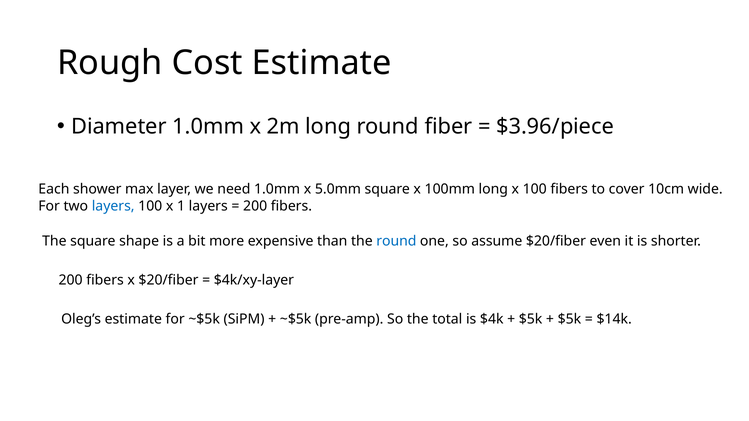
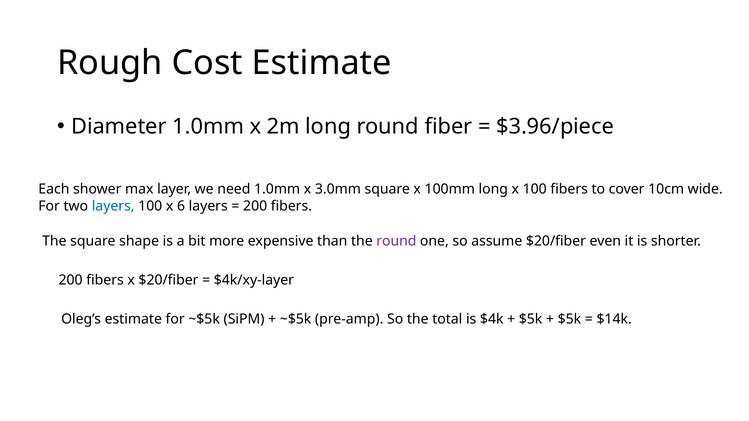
5.0mm: 5.0mm -> 3.0mm
1: 1 -> 6
round at (396, 241) colour: blue -> purple
